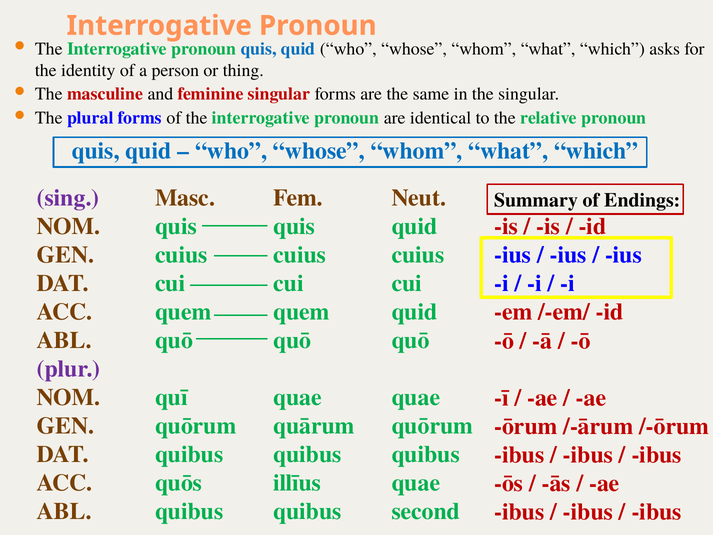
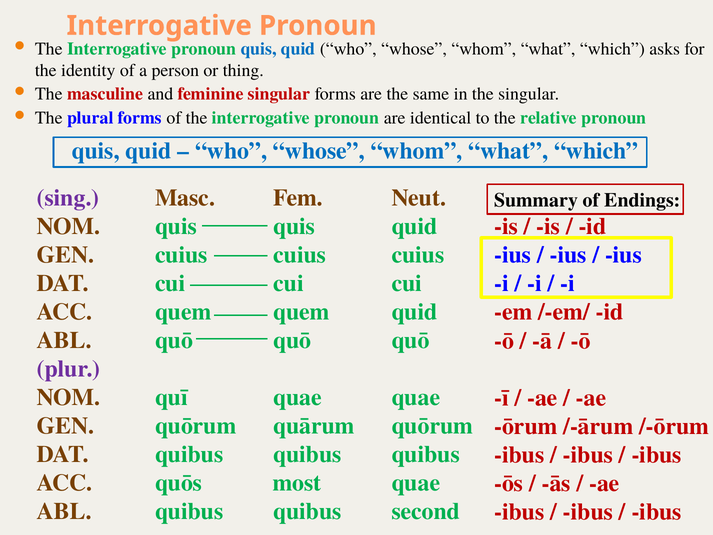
illīus: illīus -> most
